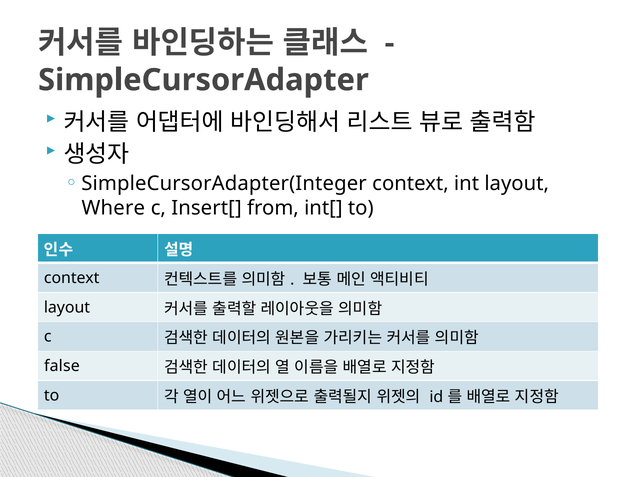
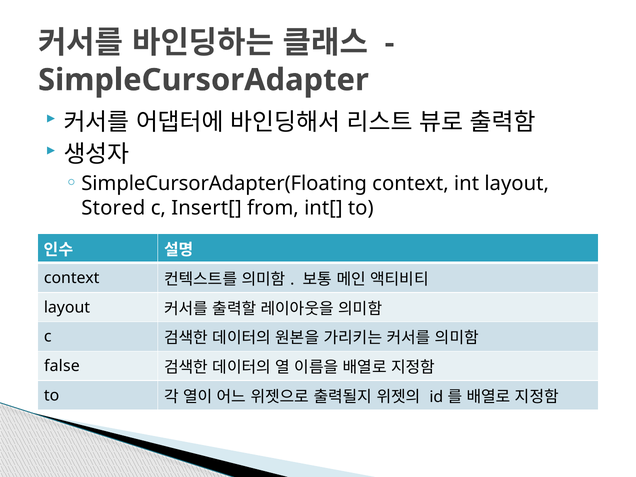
SimpleCursorAdapter(Integer: SimpleCursorAdapter(Integer -> SimpleCursorAdapter(Floating
Where: Where -> Stored
